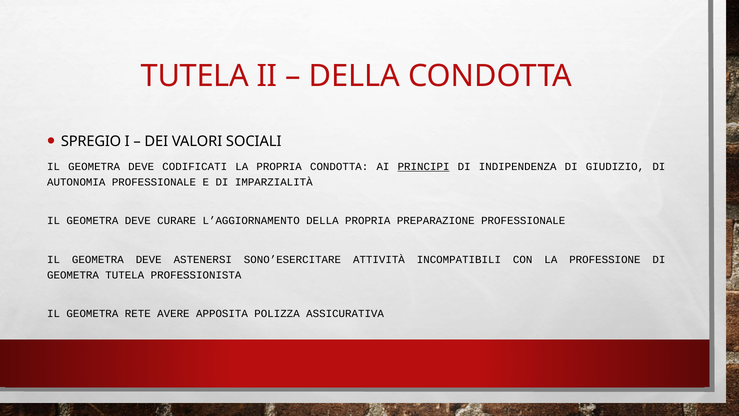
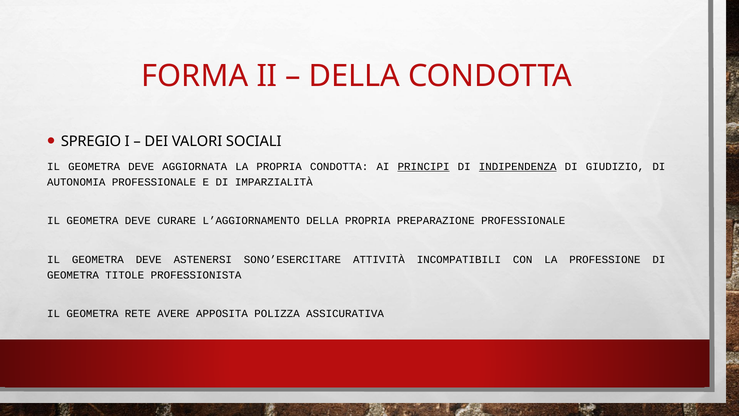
TUTELA at (195, 76): TUTELA -> FORMA
CODIFICATI: CODIFICATI -> AGGIORNATA
INDIPENDENZA underline: none -> present
GEOMETRA TUTELA: TUTELA -> TITOLE
